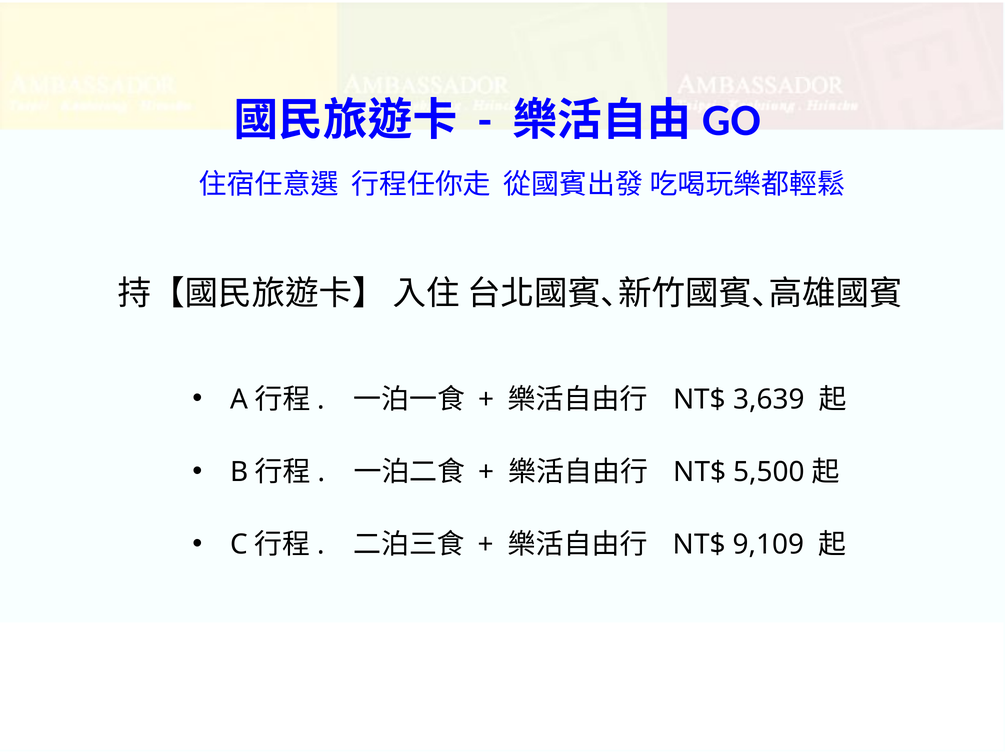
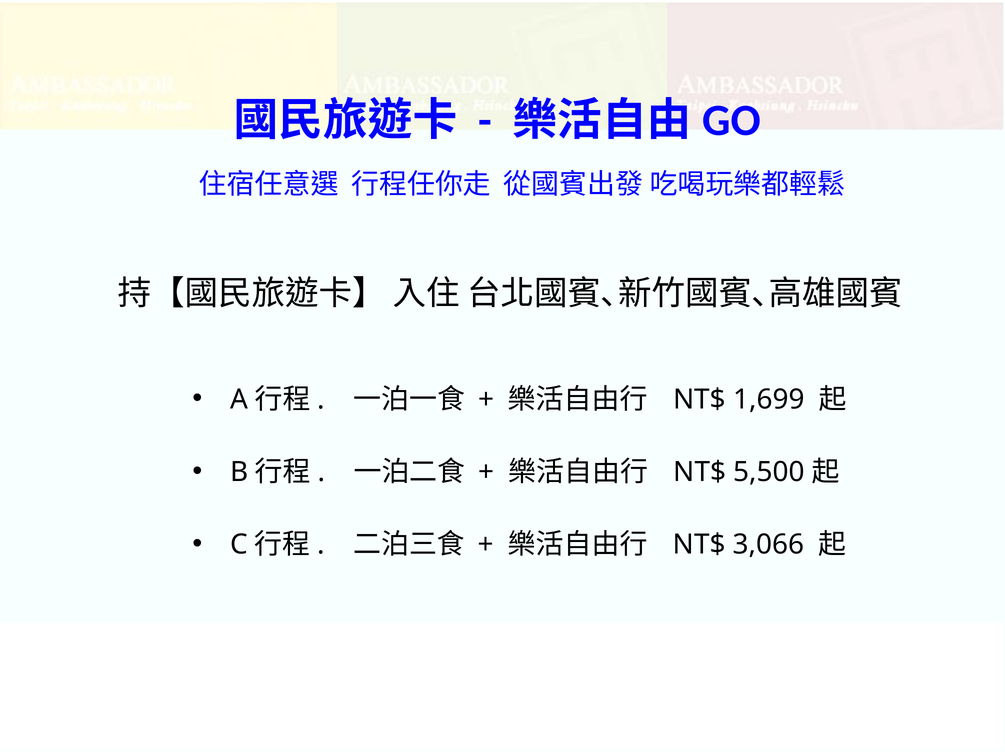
3,639: 3,639 -> 1,699
9,109: 9,109 -> 3,066
